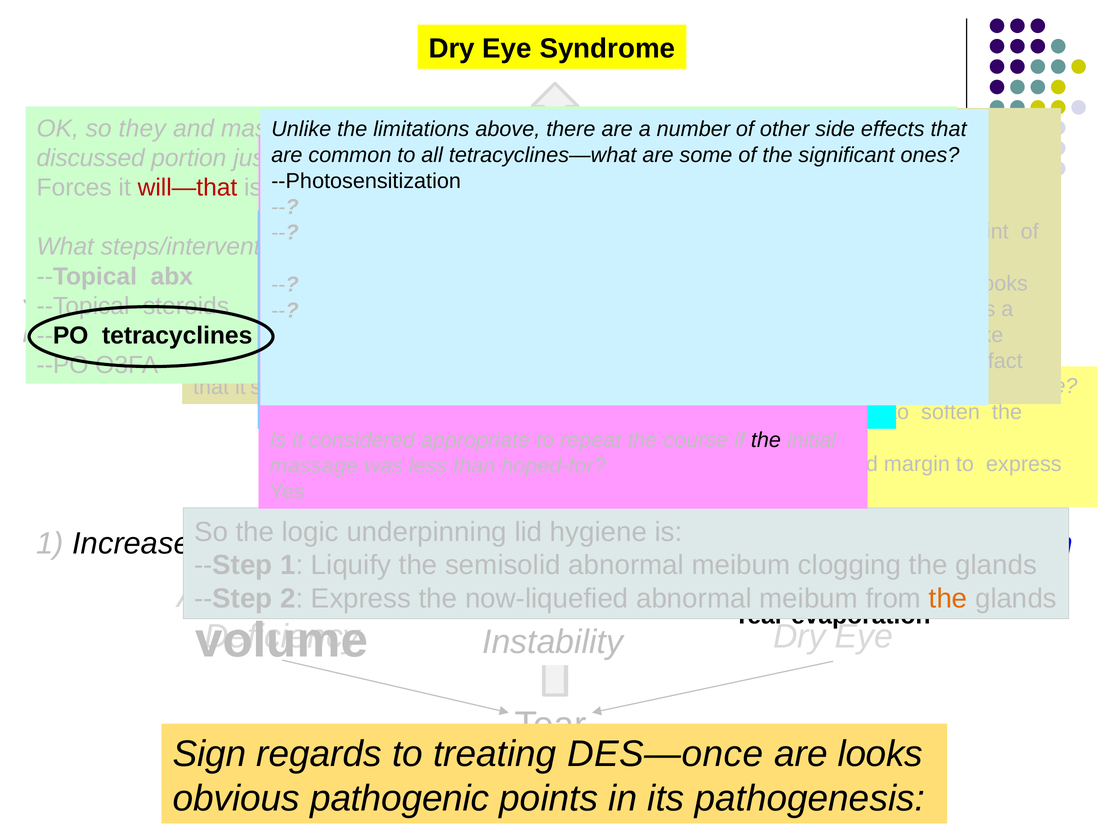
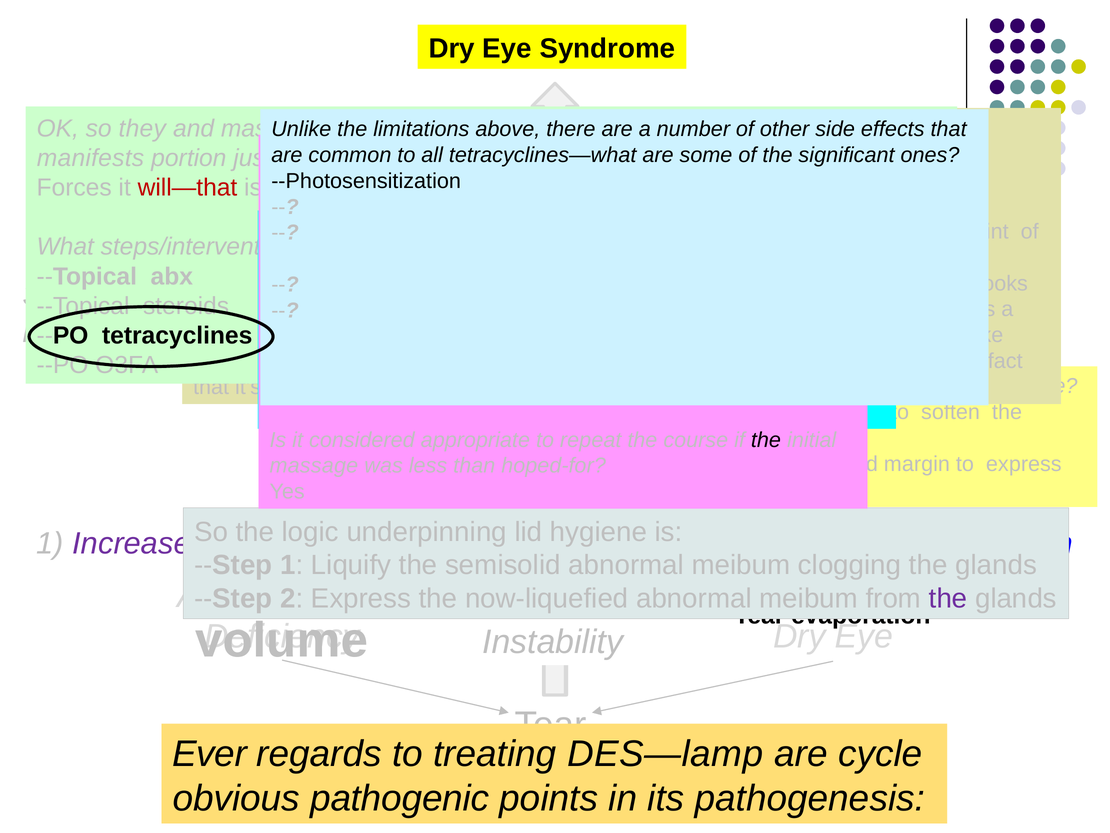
discussed: discussed -> manifests
Increase colour: black -> purple
the at (948, 598) colour: orange -> purple
Sign: Sign -> Ever
DES—once: DES—once -> DES—lamp
are looks: looks -> cycle
